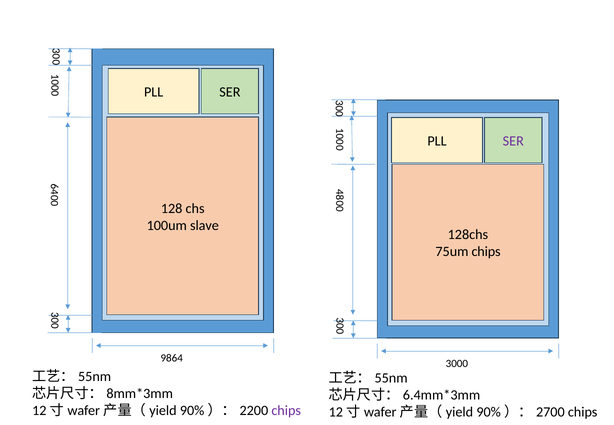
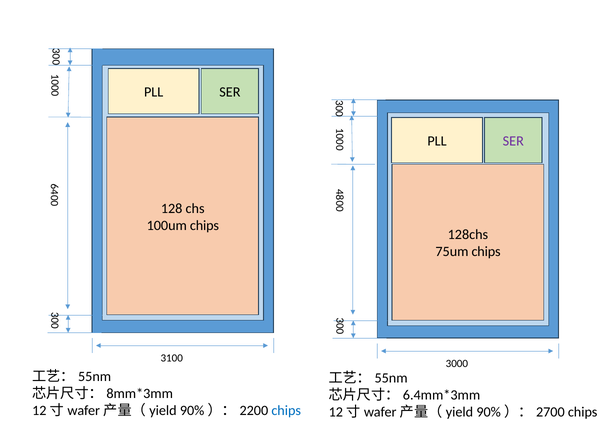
100um slave: slave -> chips
9864: 9864 -> 3100
chips at (286, 411) colour: purple -> blue
